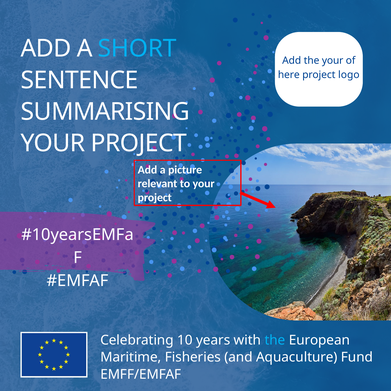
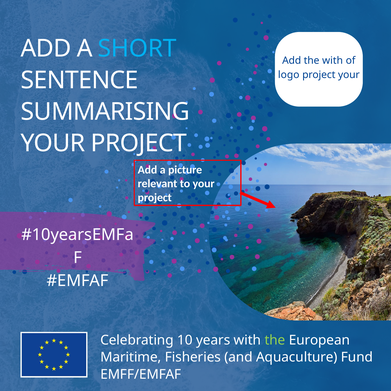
the your: your -> with
here: here -> logo
project logo: logo -> your
the at (275, 340) colour: light blue -> light green
